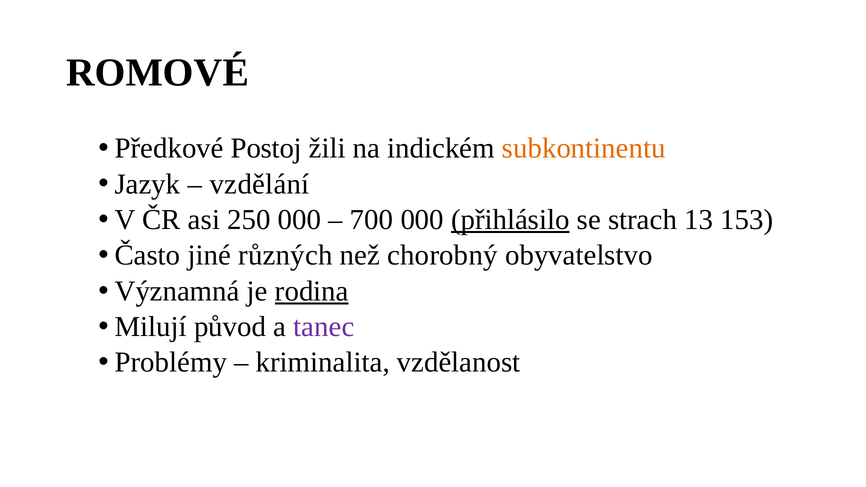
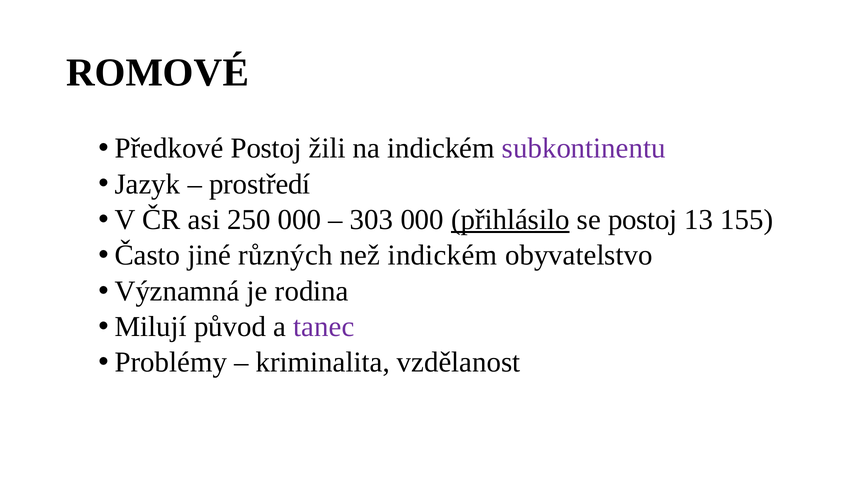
subkontinentu colour: orange -> purple
vzdělání: vzdělání -> prostředí
700: 700 -> 303
se strach: strach -> postoj
153: 153 -> 155
než chorobný: chorobný -> indickém
rodina underline: present -> none
